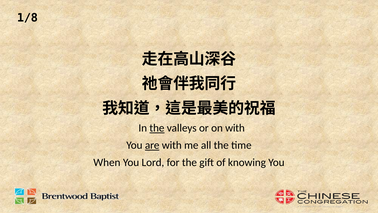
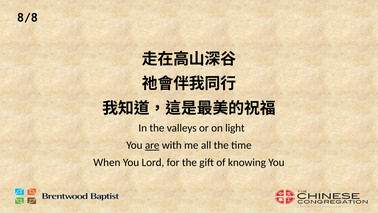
1/8: 1/8 -> 8/8
the at (157, 128) underline: present -> none
on with: with -> light
